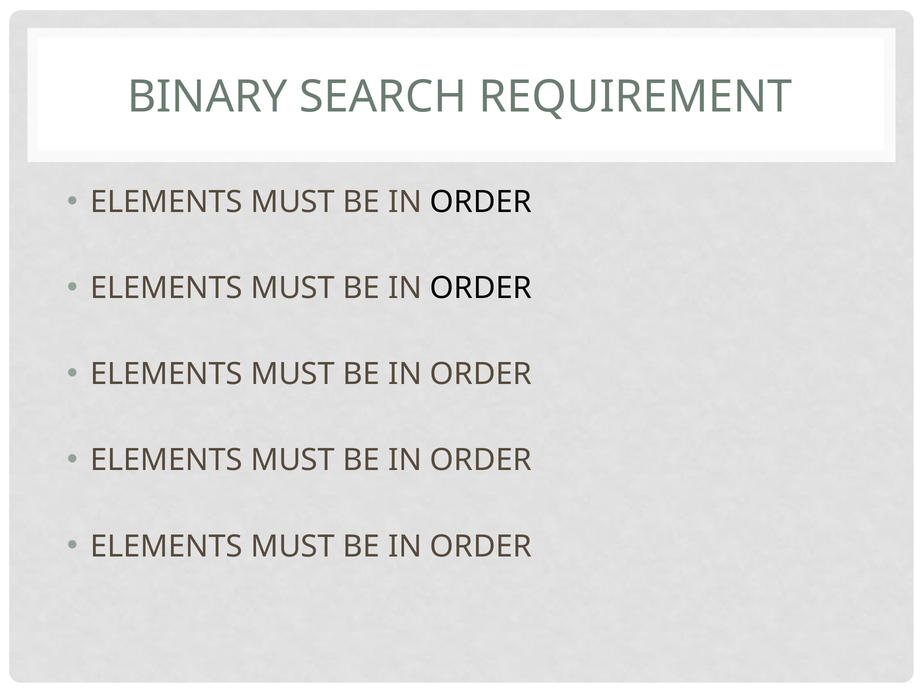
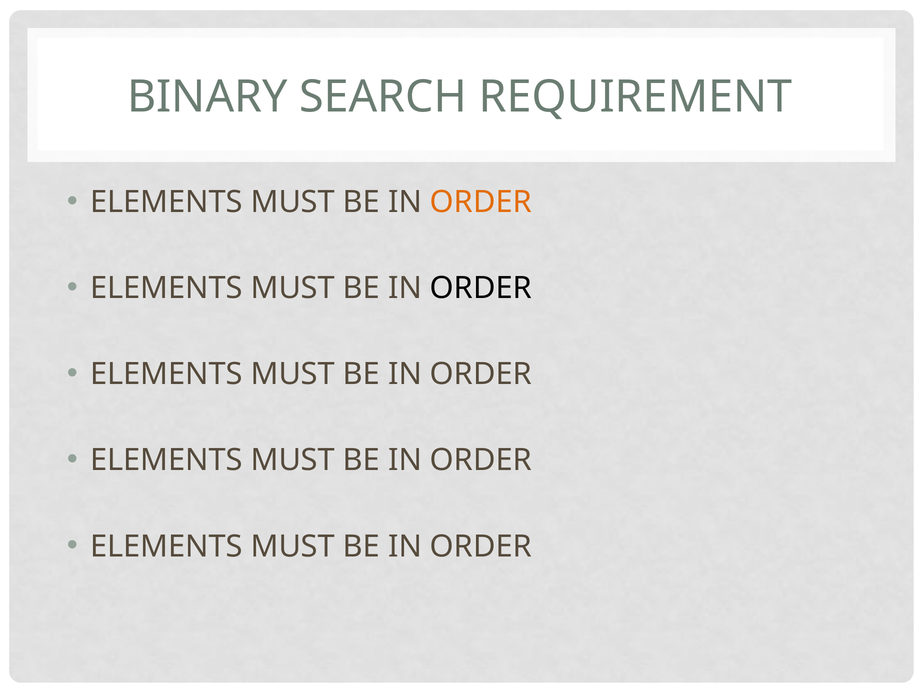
ORDER at (481, 202) colour: black -> orange
